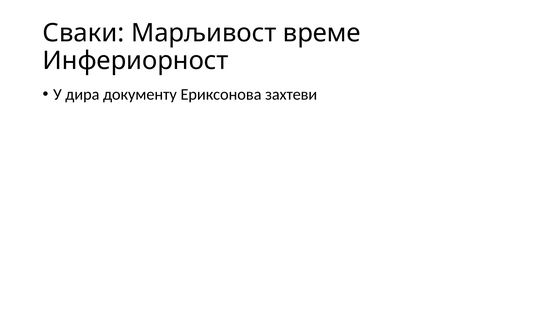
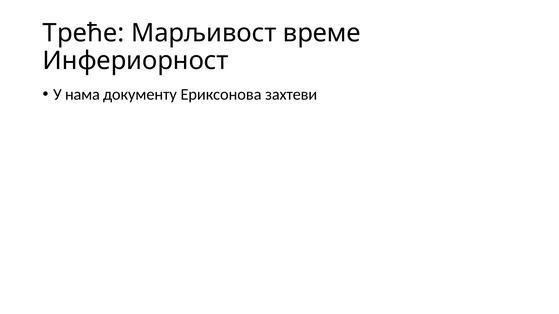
Сваки: Сваки -> Треће
дира: дира -> нама
